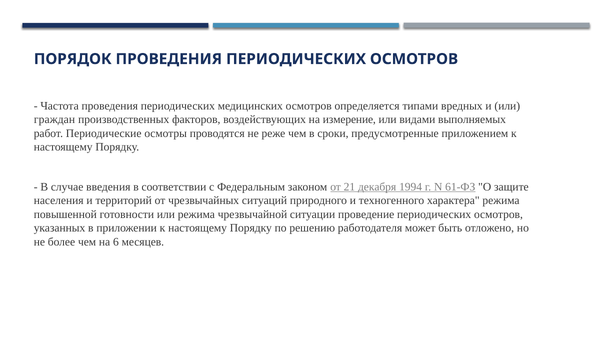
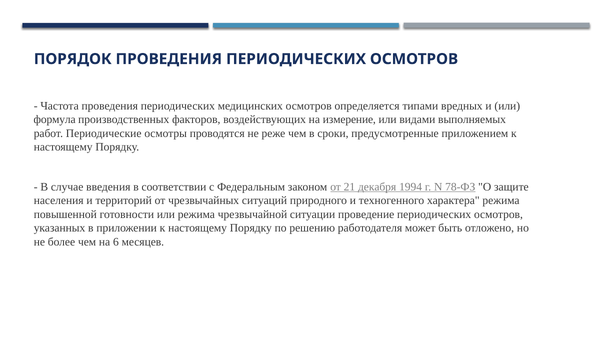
граждан: граждан -> формула
61-ФЗ: 61-ФЗ -> 78-ФЗ
